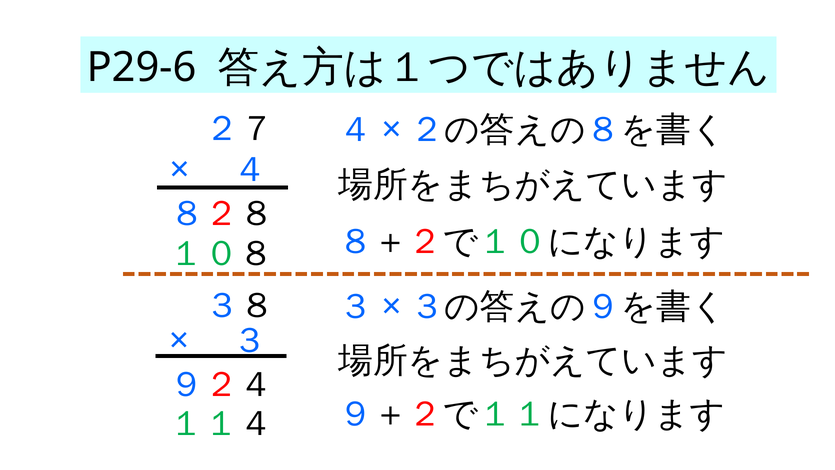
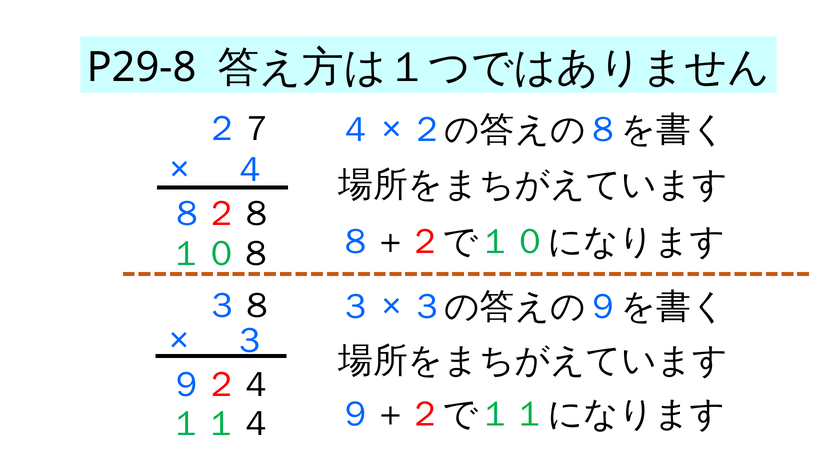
P29-6: P29-6 -> P29-8
